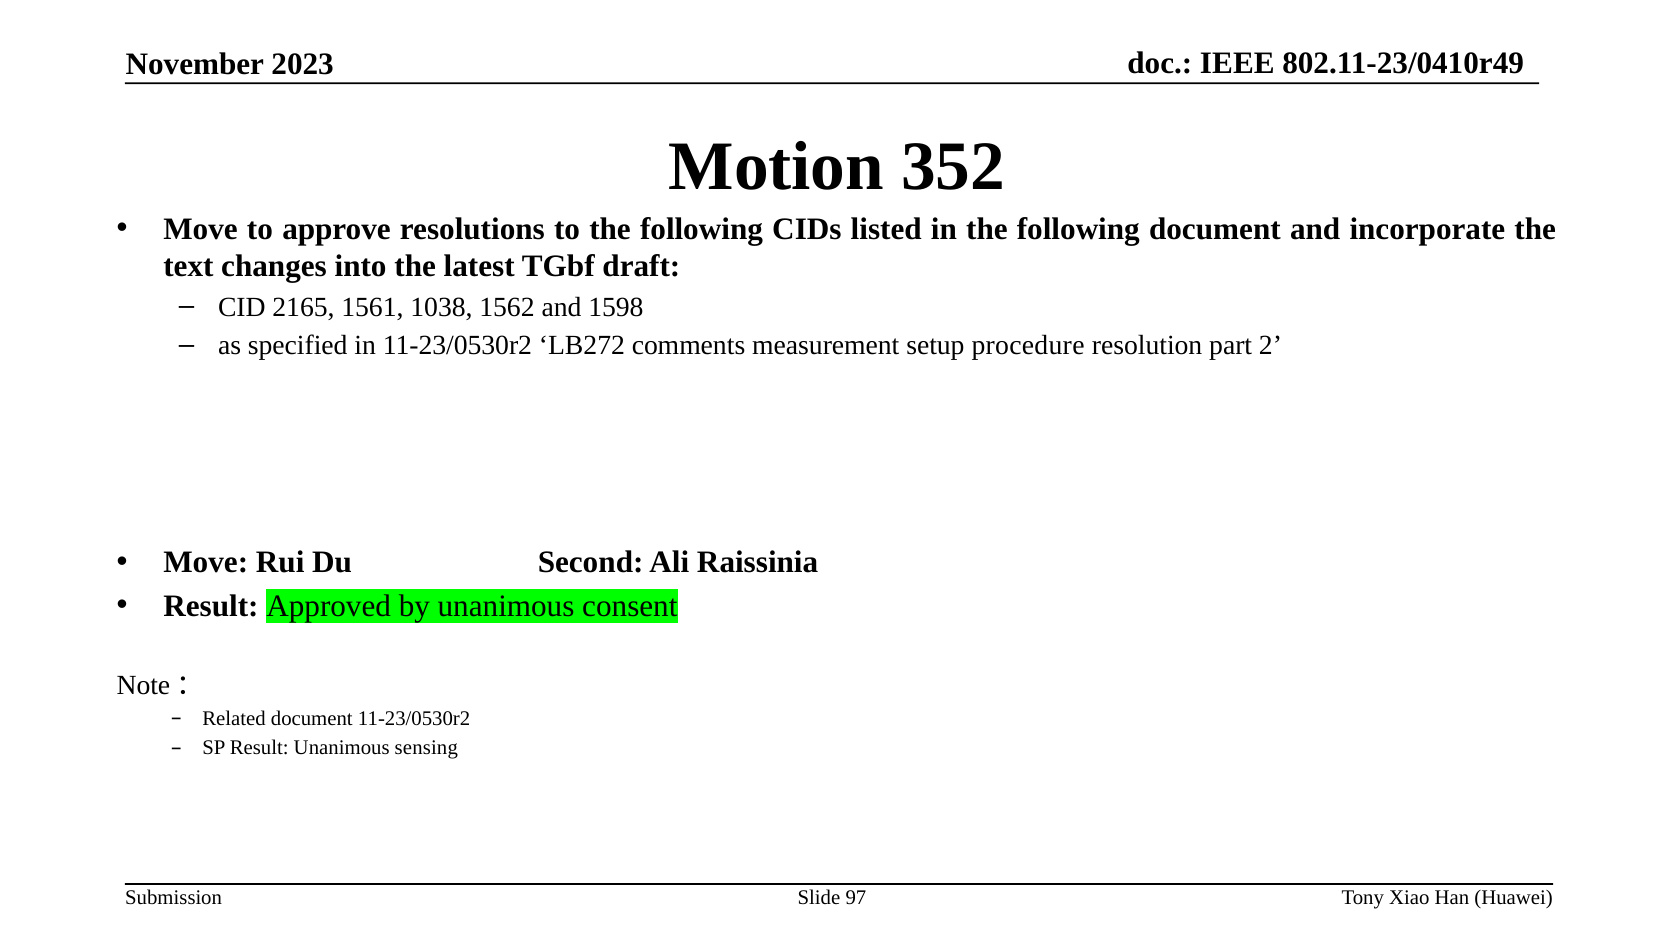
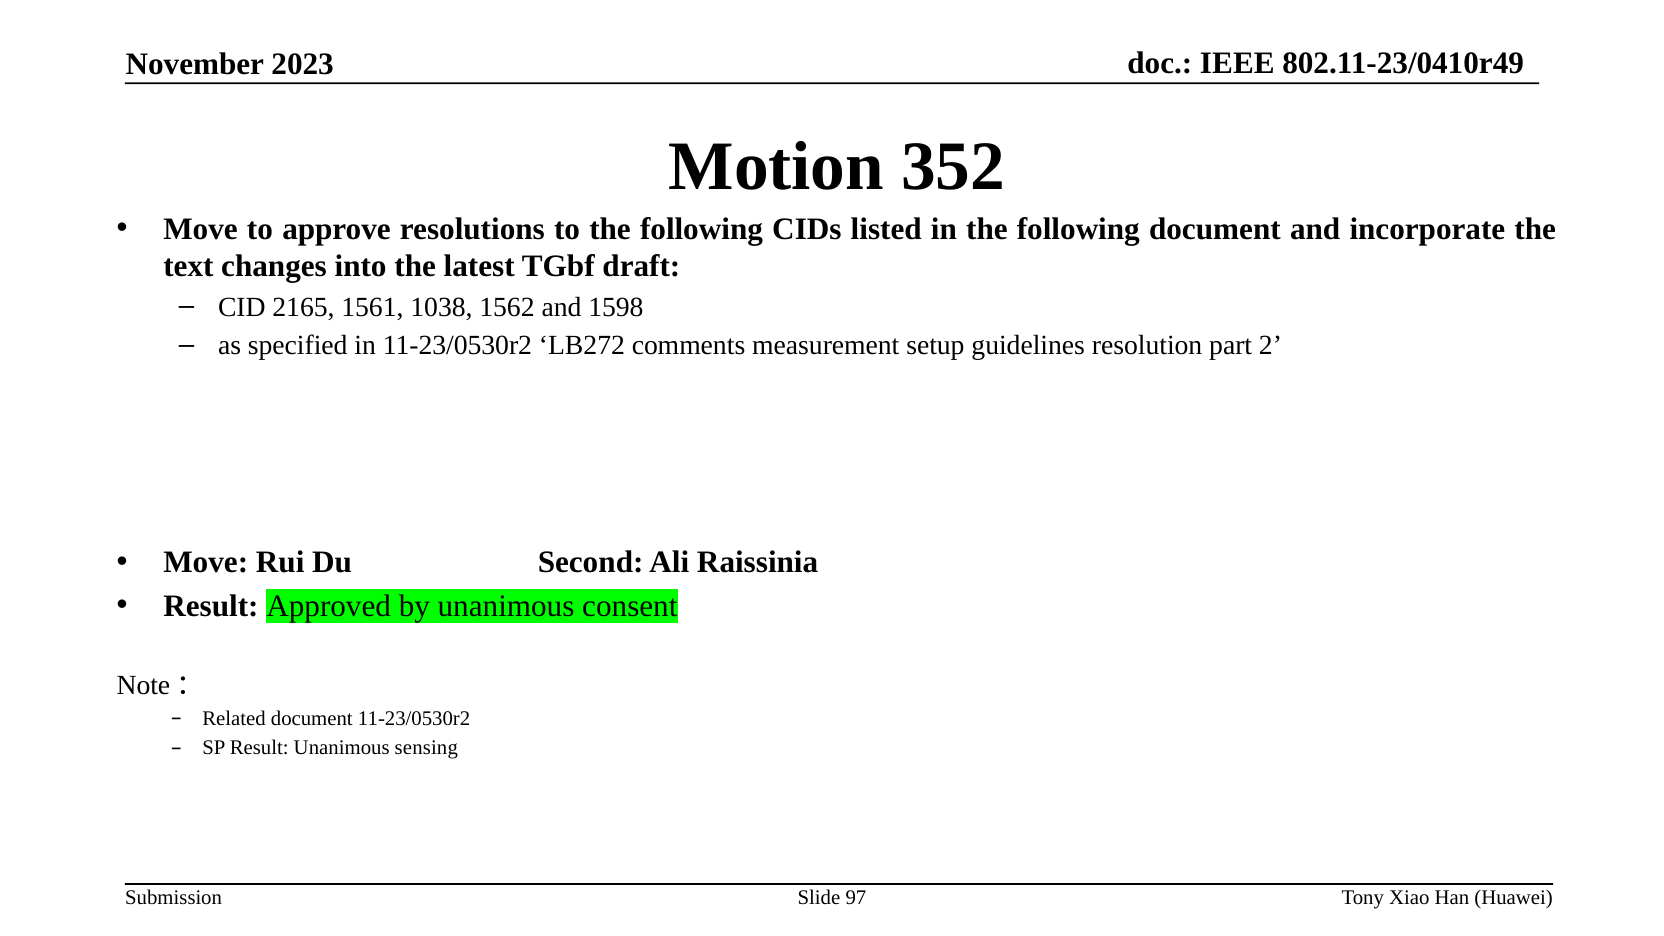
procedure: procedure -> guidelines
